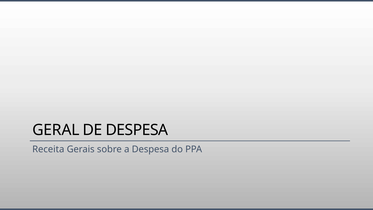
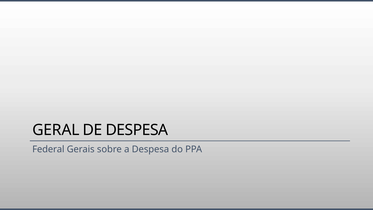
Receita: Receita -> Federal
